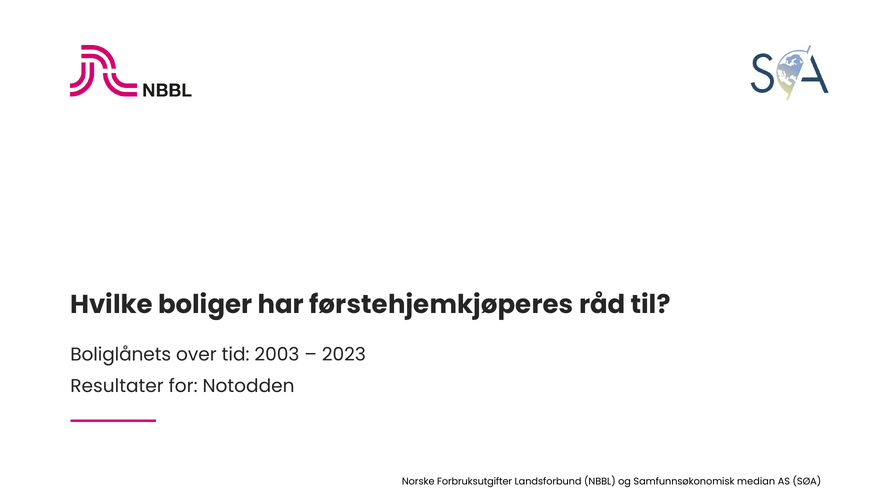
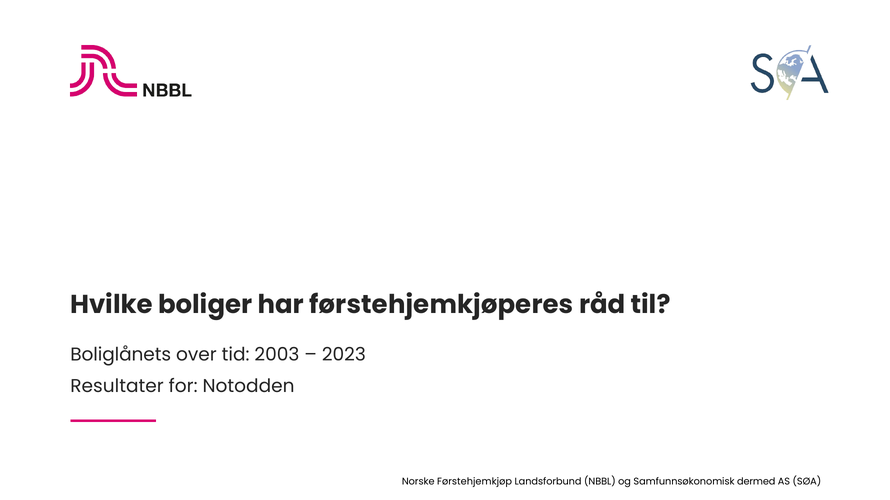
Forbruksutgifter: Forbruksutgifter -> Førstehjemkjøp
median: median -> dermed
